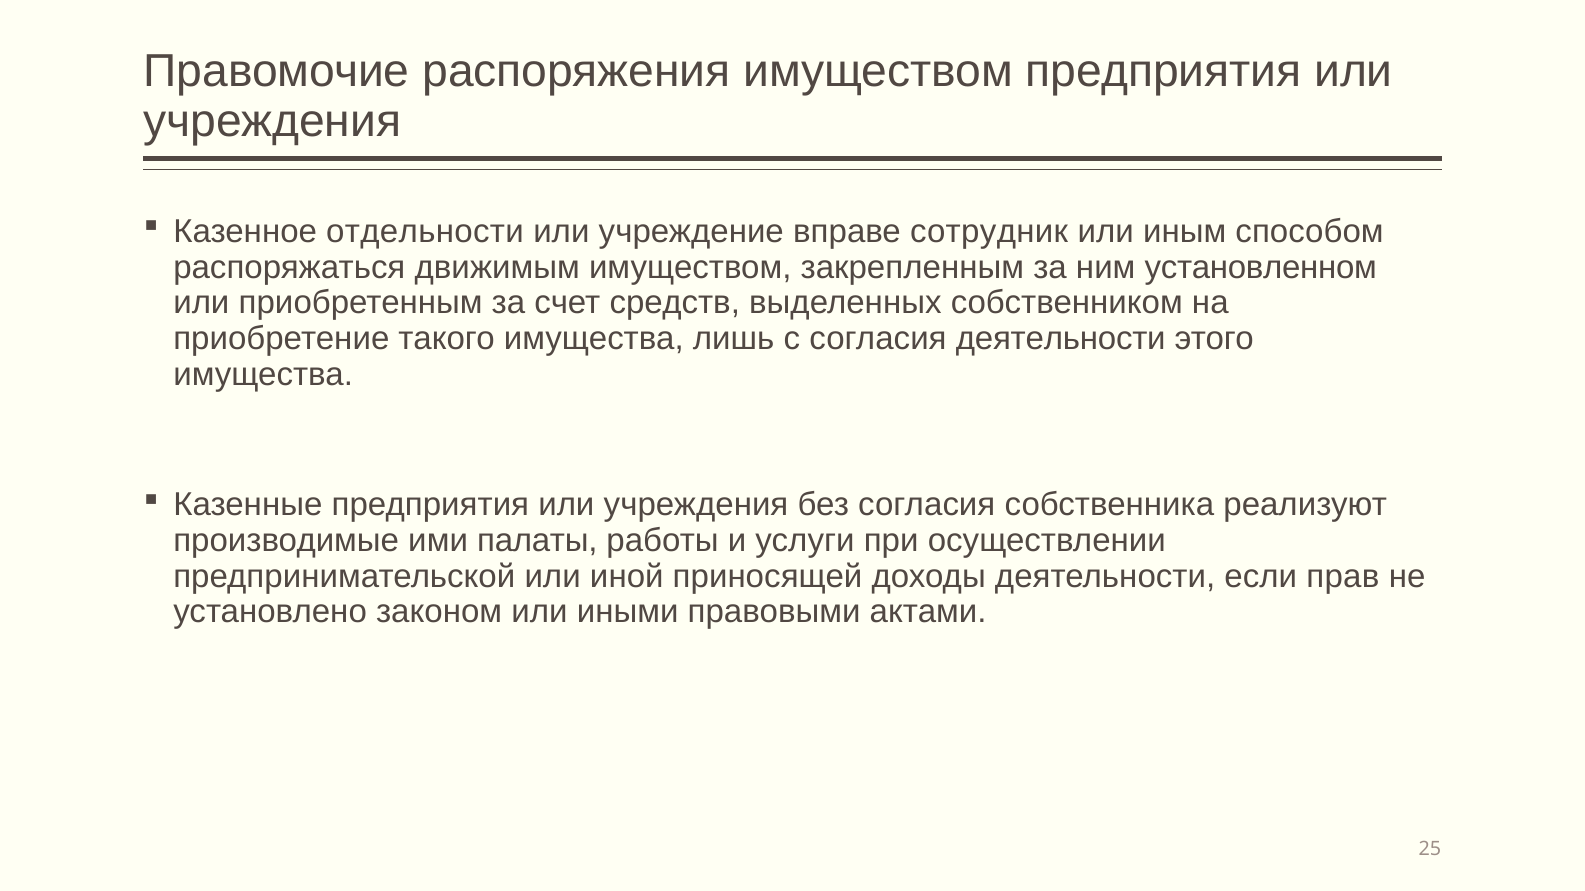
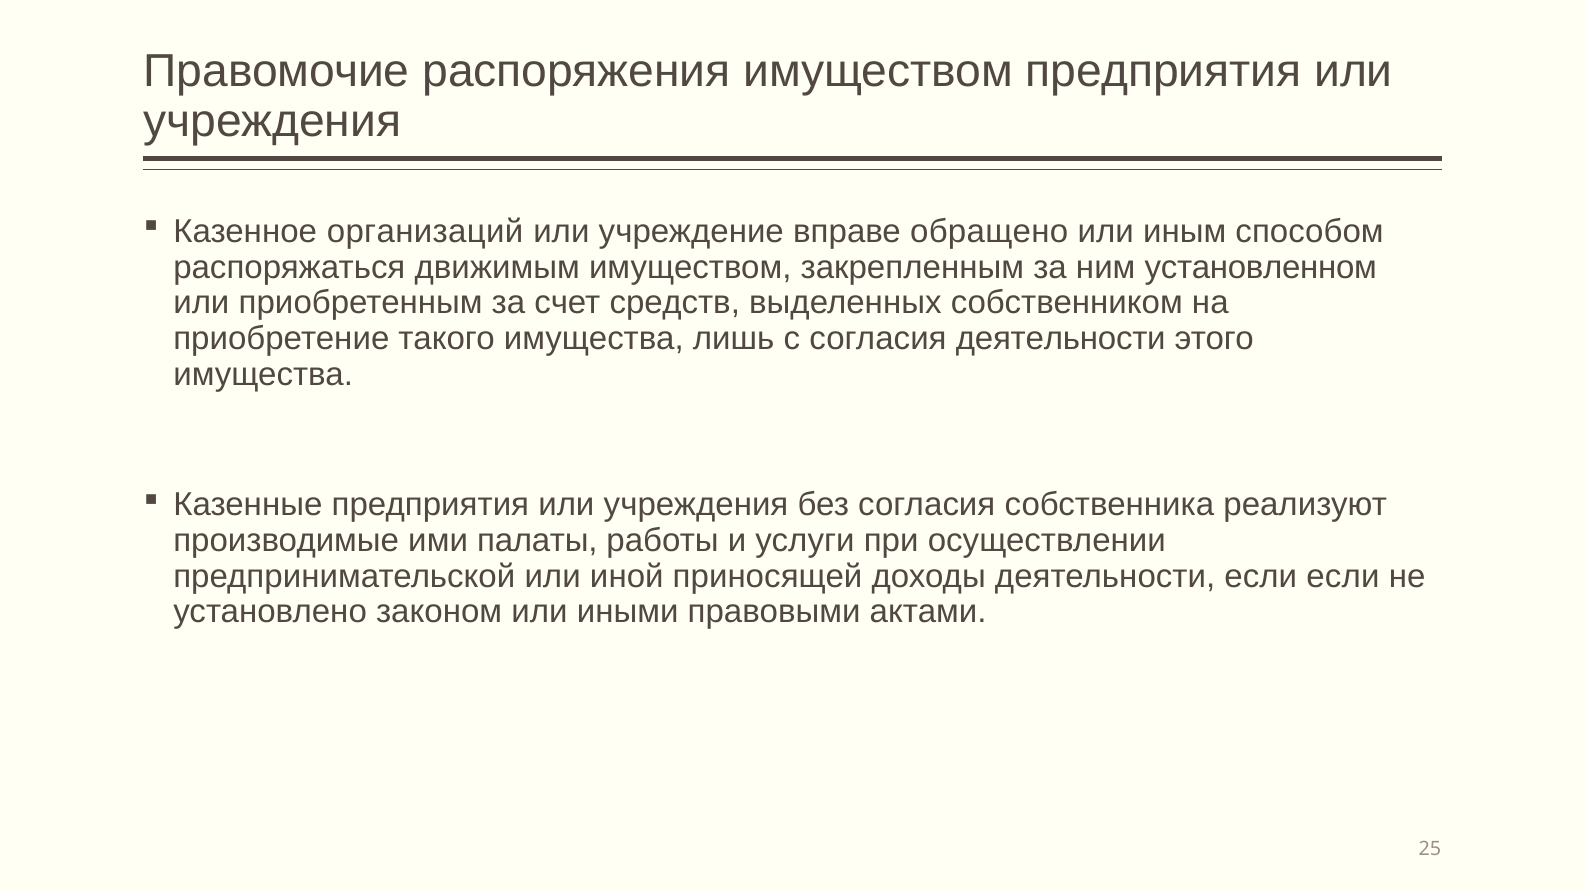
отдельности: отдельности -> организаций
сотрудник: сотрудник -> обращено
если прав: прав -> если
